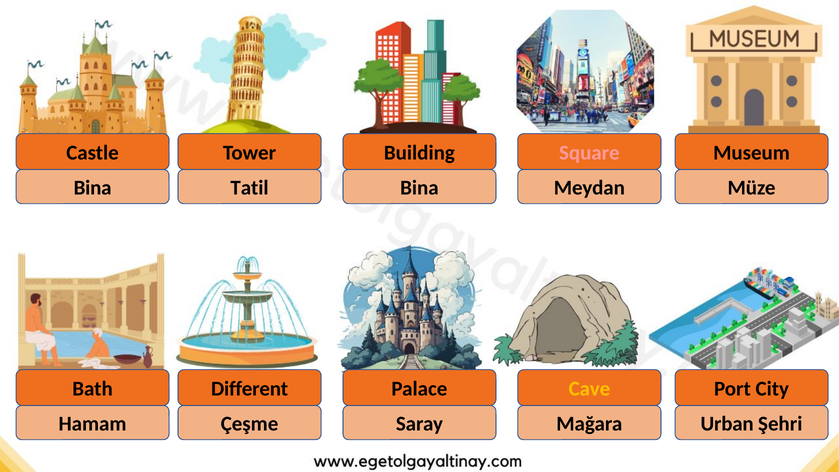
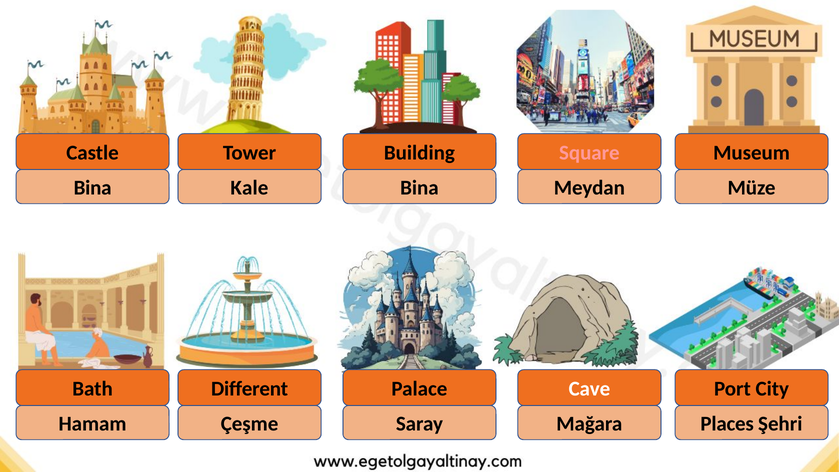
Tatil: Tatil -> Kale
Cave colour: yellow -> white
Urban: Urban -> Places
